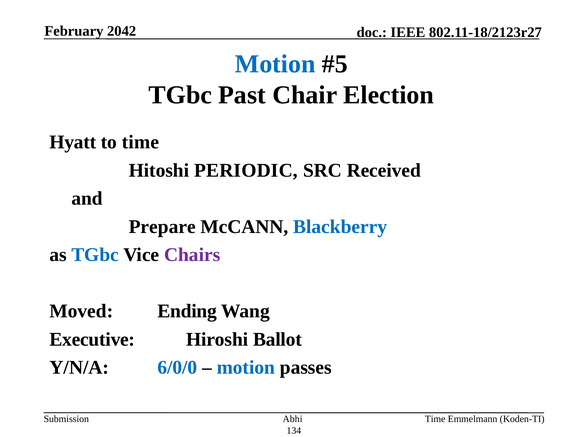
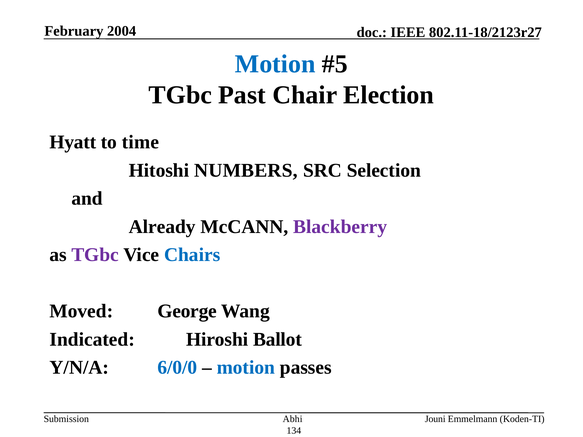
2042: 2042 -> 2004
PERIODIC: PERIODIC -> NUMBERS
Received: Received -> Selection
Prepare: Prepare -> Already
Blackberry colour: blue -> purple
TGbc at (95, 255) colour: blue -> purple
Chairs colour: purple -> blue
Ending: Ending -> George
Executive: Executive -> Indicated
Time at (435, 419): Time -> Jouni
